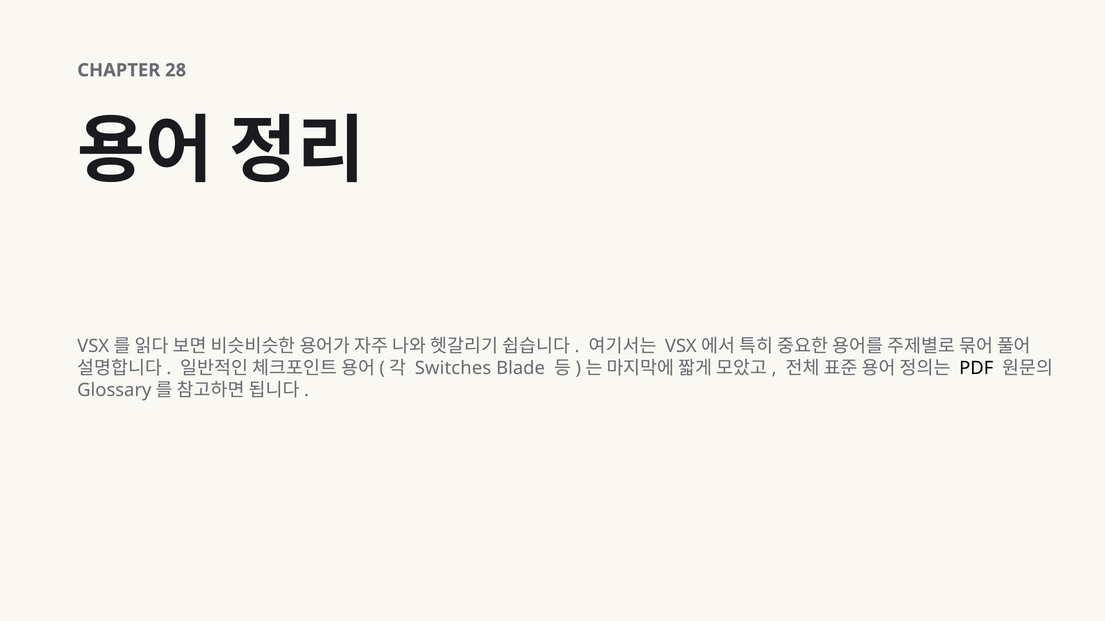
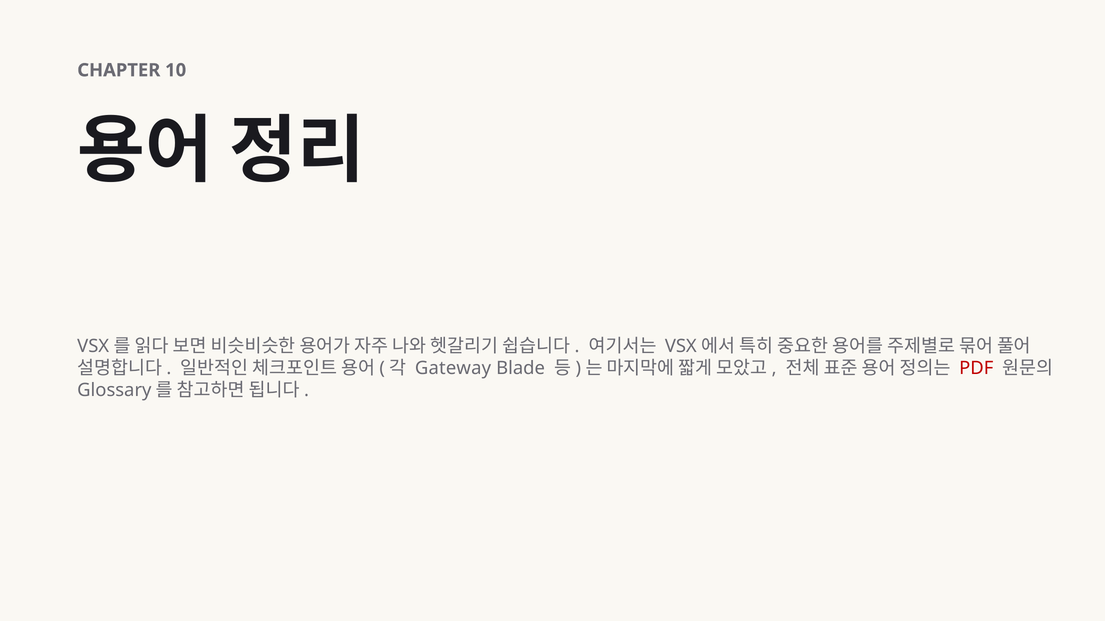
28: 28 -> 10
Switches: Switches -> Gateway
PDF colour: black -> red
